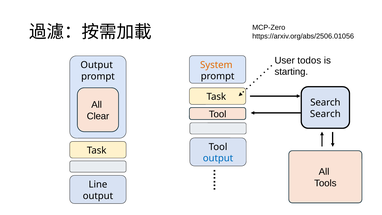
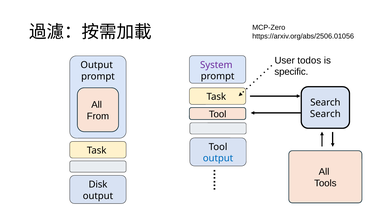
System colour: orange -> purple
starting: starting -> specific
Clear: Clear -> From
Line: Line -> Disk
